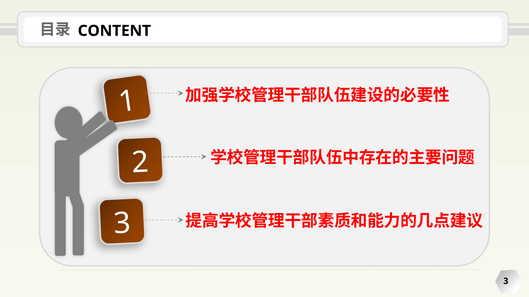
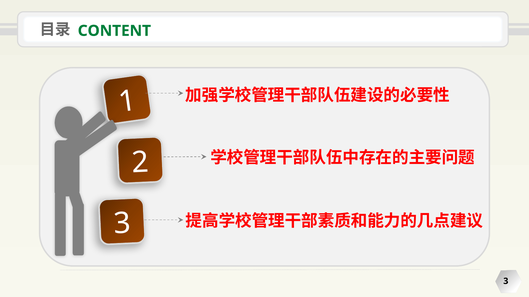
CONTENT colour: black -> green
